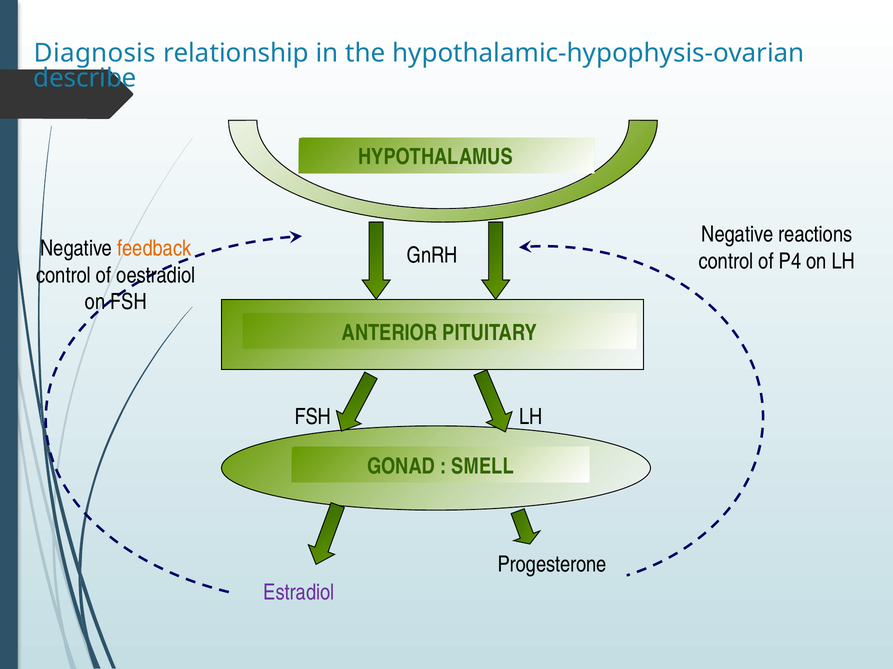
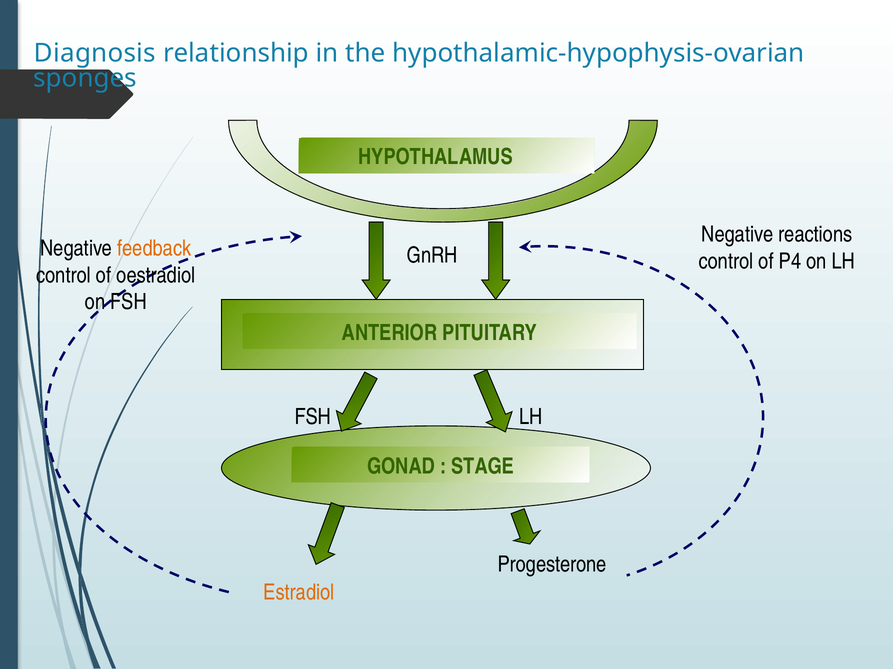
describe: describe -> sponges
SMELL: SMELL -> STAGE
Estradiol colour: purple -> orange
